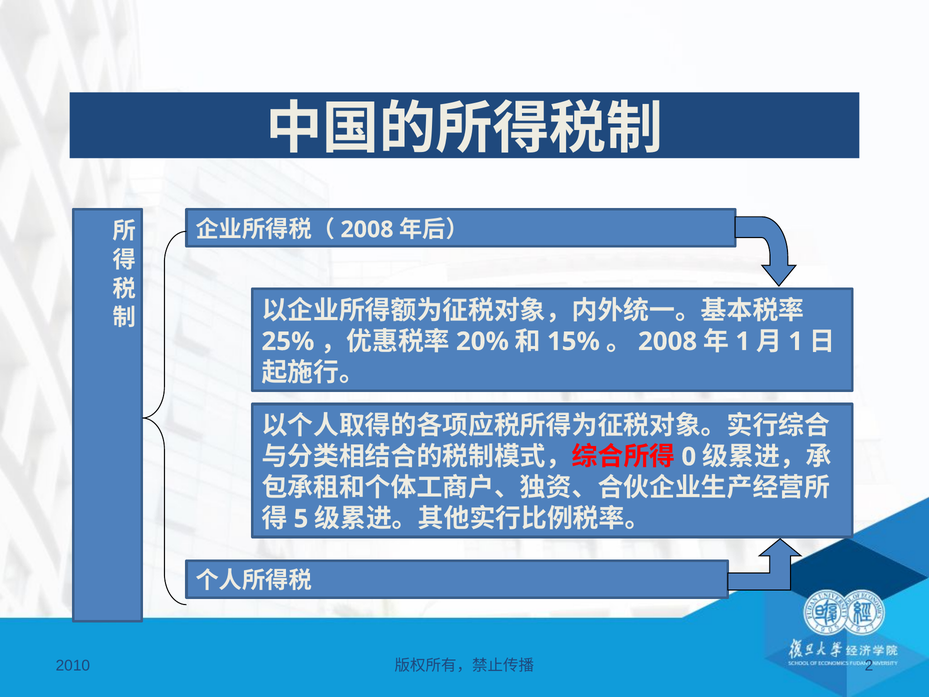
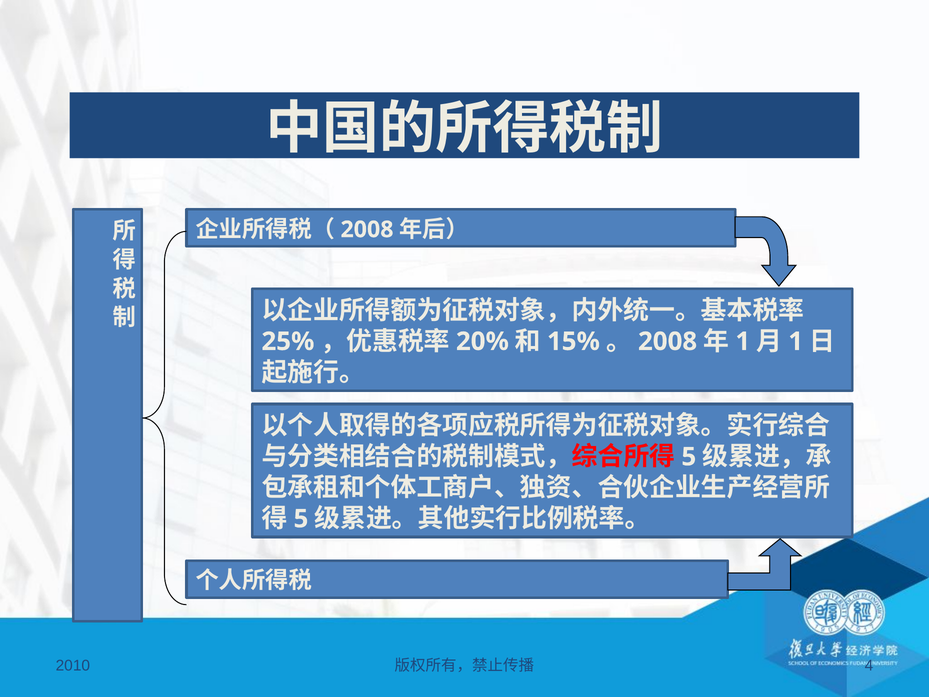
0 at (689, 457): 0 -> 5
2: 2 -> 4
